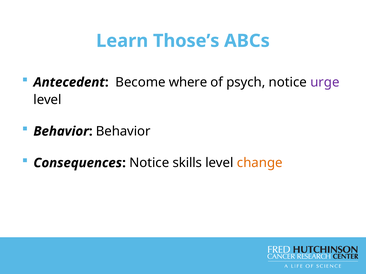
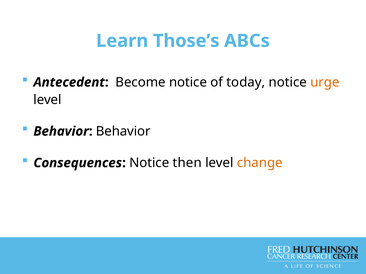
Become where: where -> notice
psych: psych -> today
urge colour: purple -> orange
skills: skills -> then
